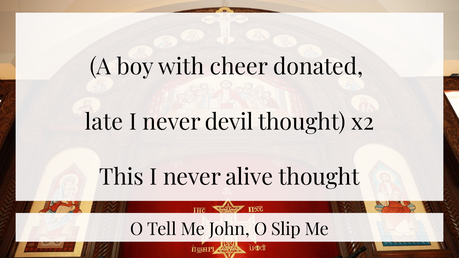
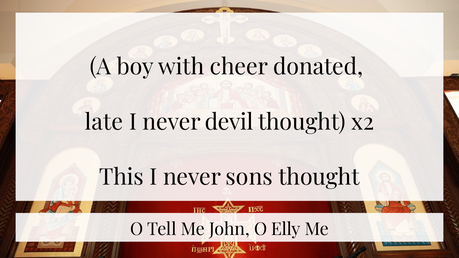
alive: alive -> sons
Slip: Slip -> Elly
